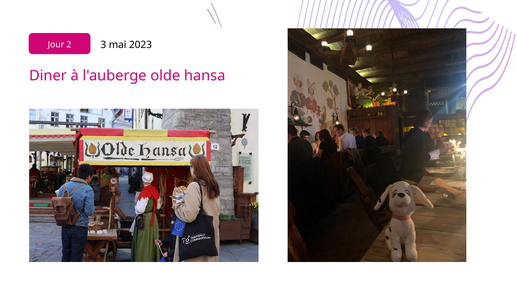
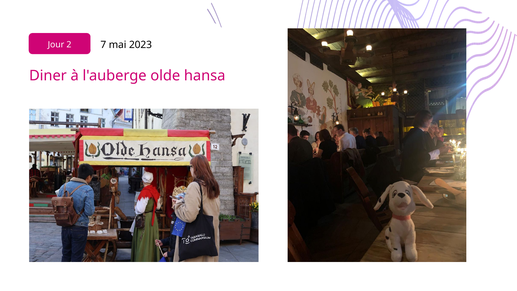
3: 3 -> 7
